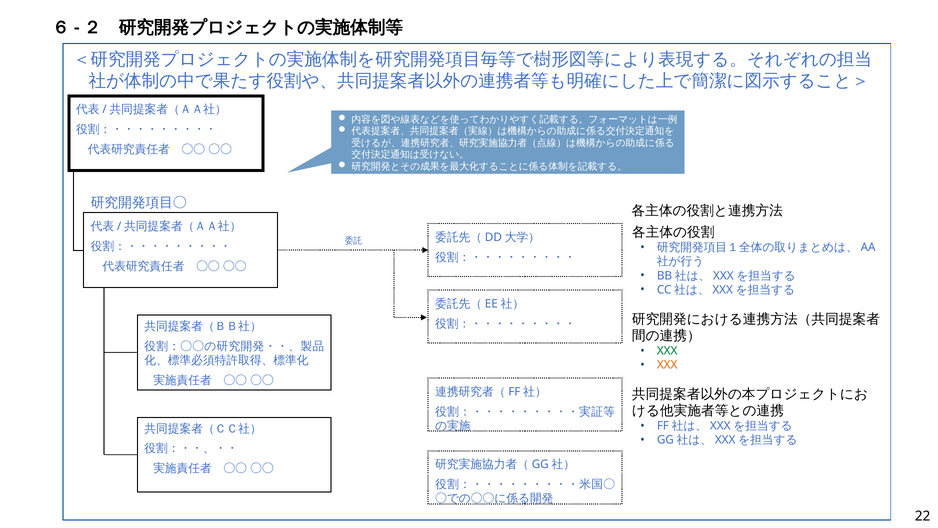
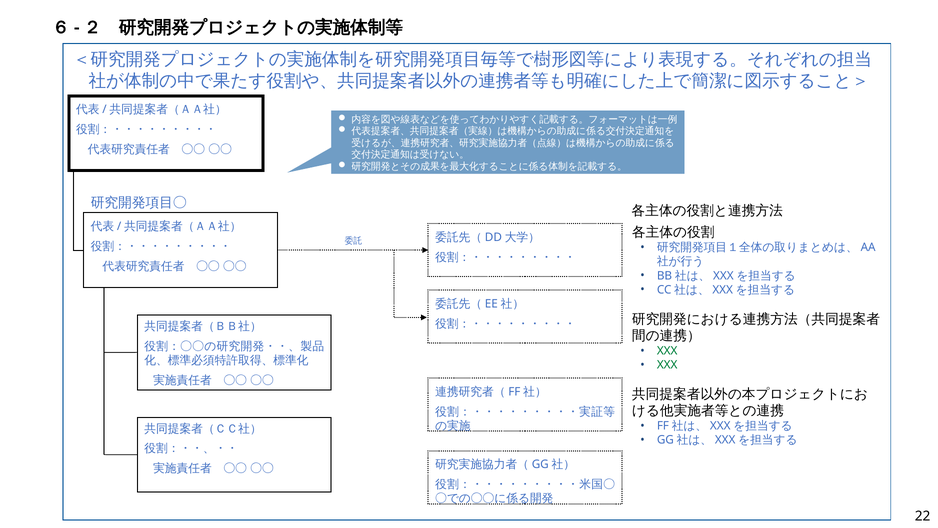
XXX at (667, 365) colour: orange -> green
